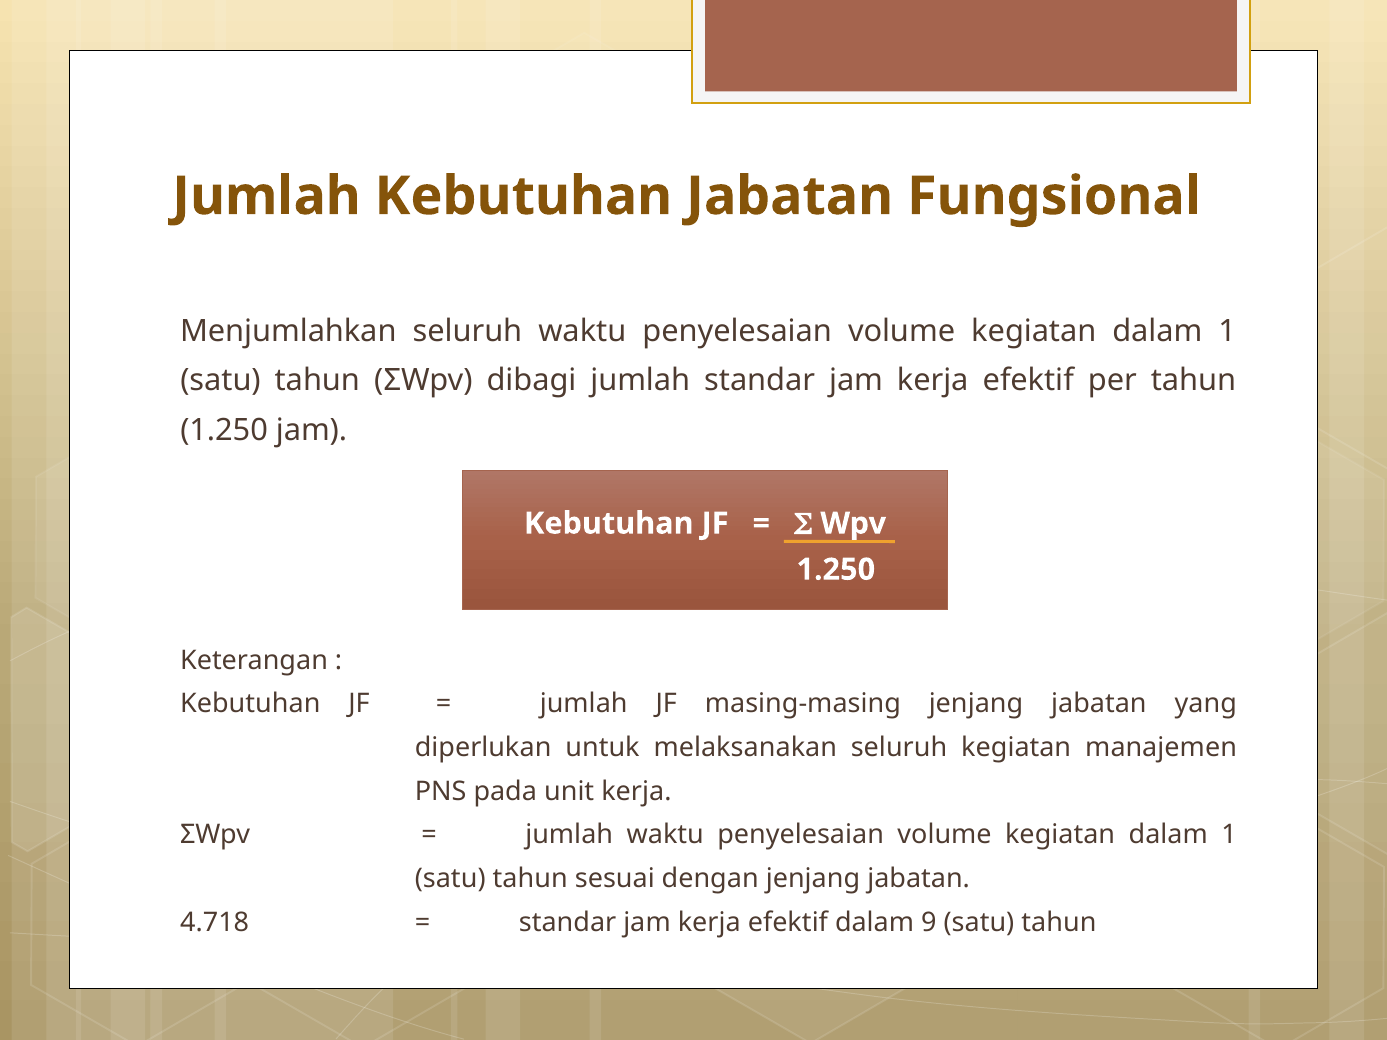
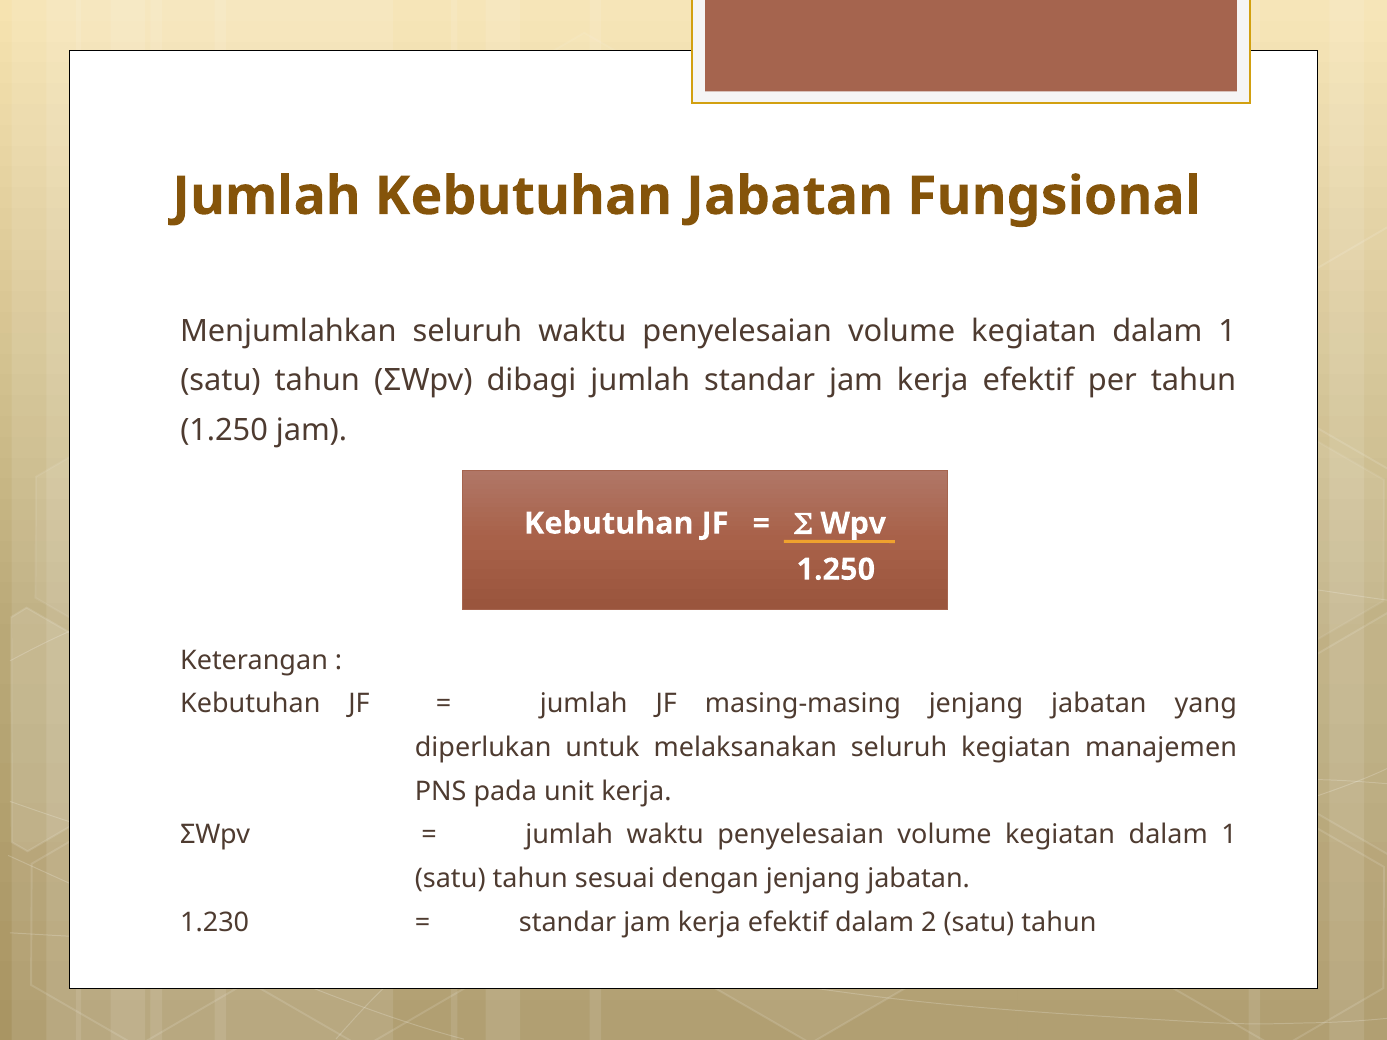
4.718: 4.718 -> 1.230
9: 9 -> 2
